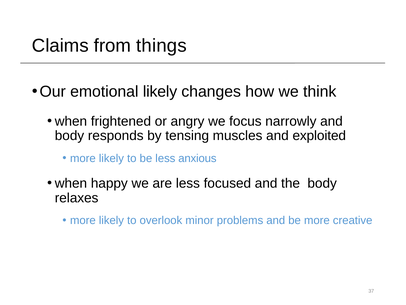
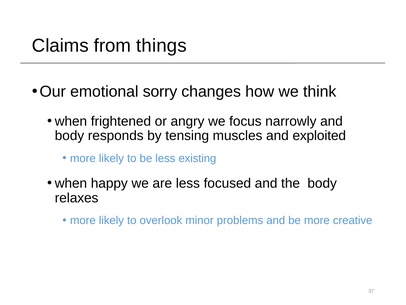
emotional likely: likely -> sorry
anxious: anxious -> existing
